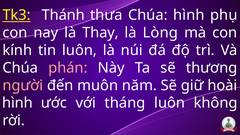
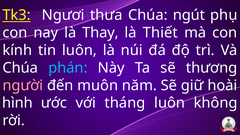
Thánh: Thánh -> Ngươi
Chúa hình: hình -> ngút
Lòng: Lòng -> Thiết
phán colour: pink -> light blue
